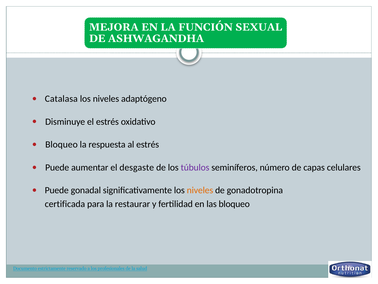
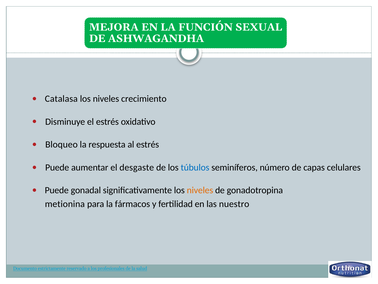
adaptógeno: adaptógeno -> crecimiento
túbulos colour: purple -> blue
certificada: certificada -> metionina
restaurar: restaurar -> fármacos
las bloqueo: bloqueo -> nuestro
